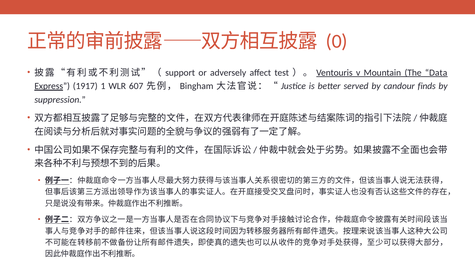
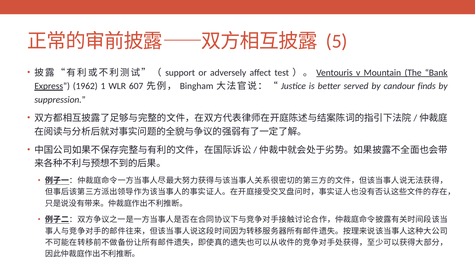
0: 0 -> 5
Data: Data -> Bank
1917: 1917 -> 1962
